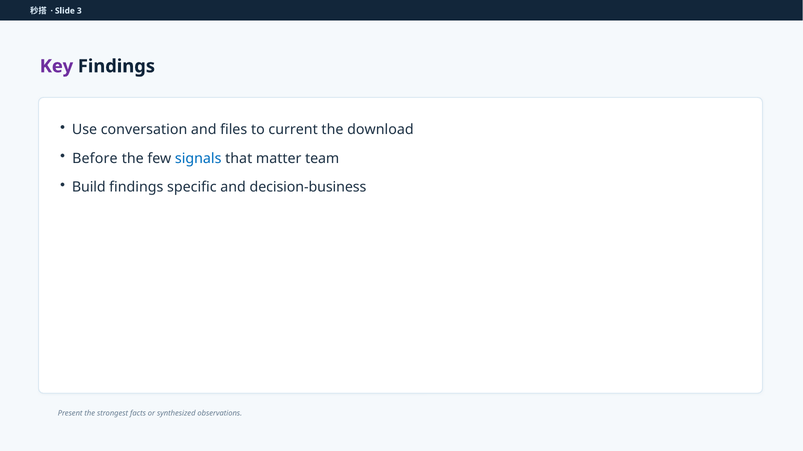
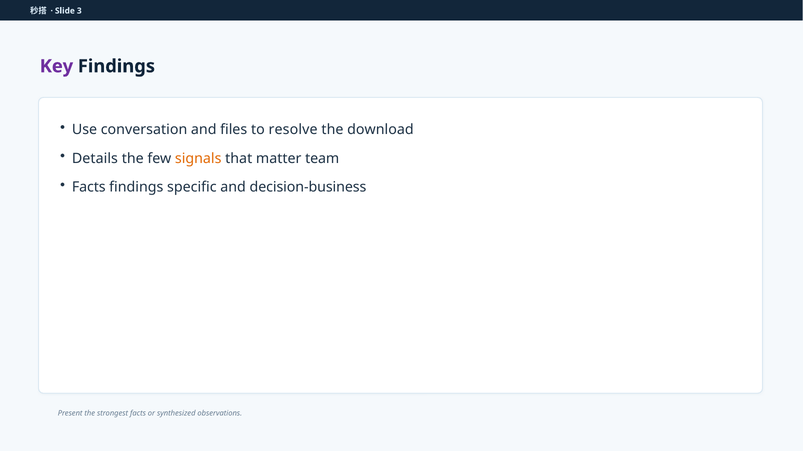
current: current -> resolve
Before: Before -> Details
signals colour: blue -> orange
Build at (89, 188): Build -> Facts
